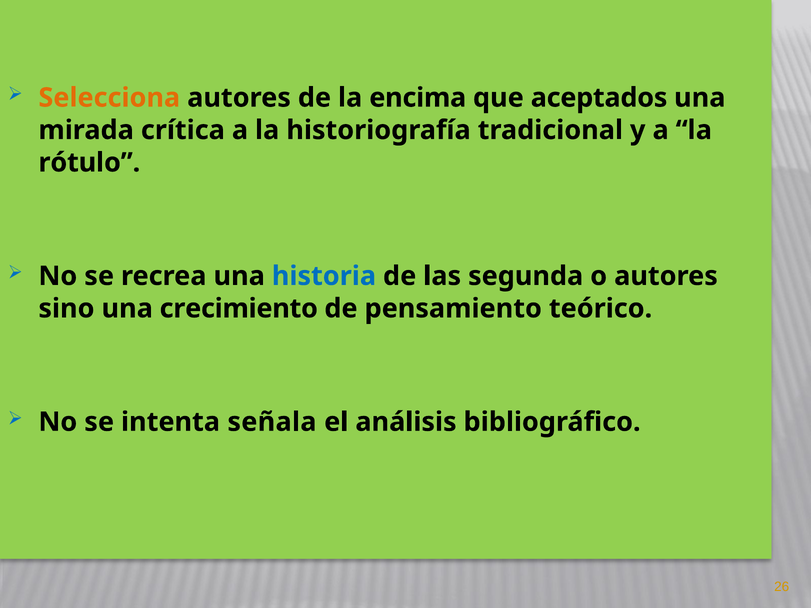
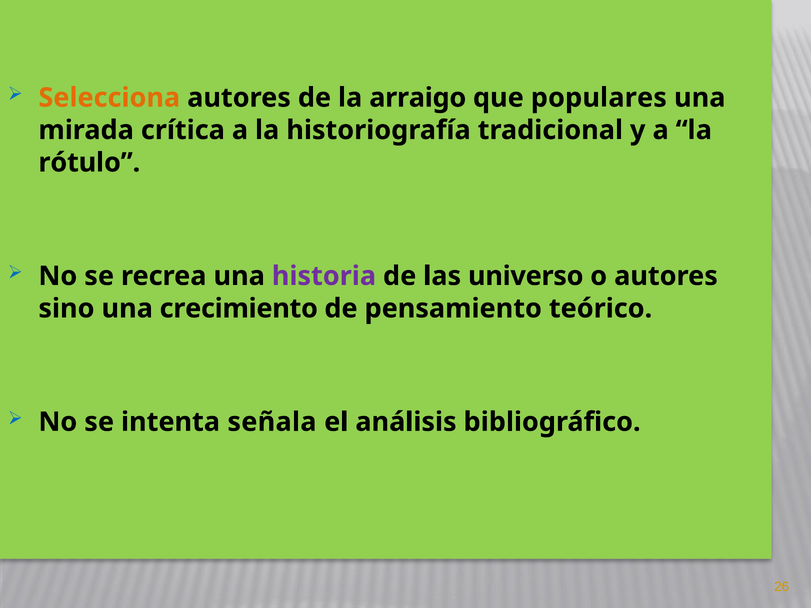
encima: encima -> arraigo
aceptados: aceptados -> populares
historia colour: blue -> purple
segunda: segunda -> universo
